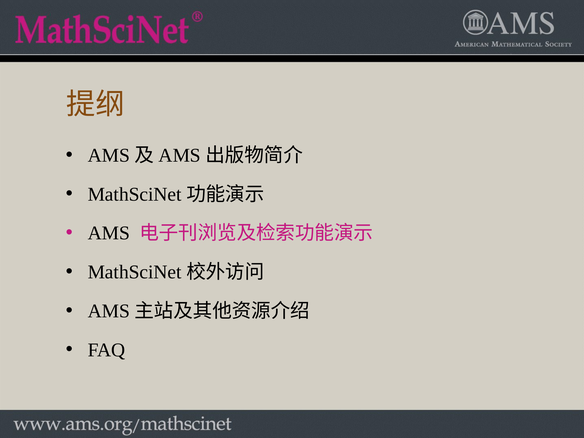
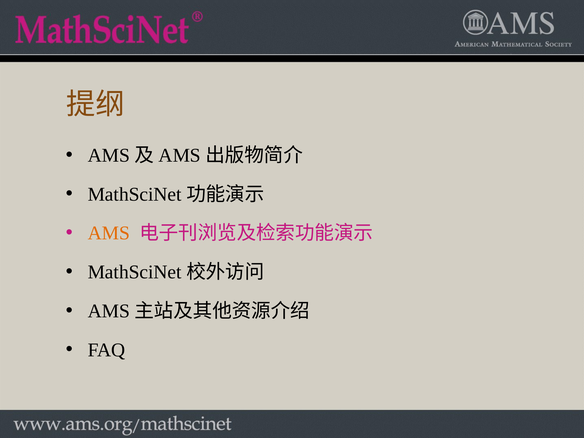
AMS colour: black -> orange
